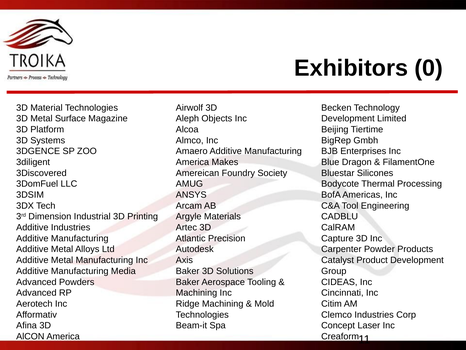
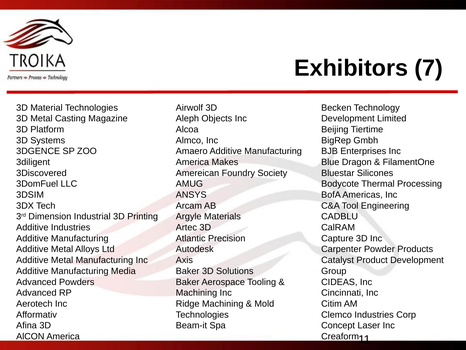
0: 0 -> 7
Surface: Surface -> Casting
